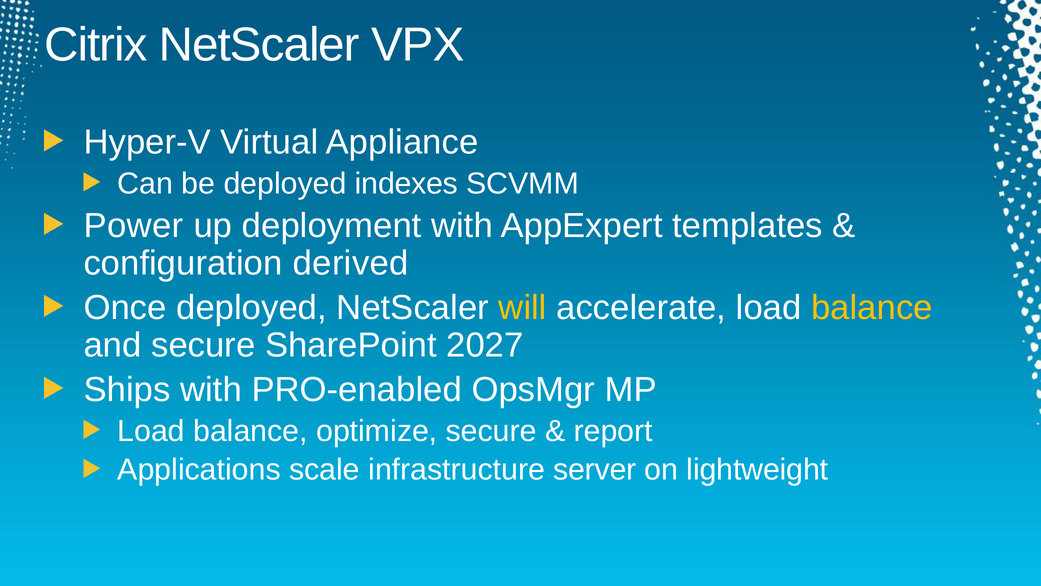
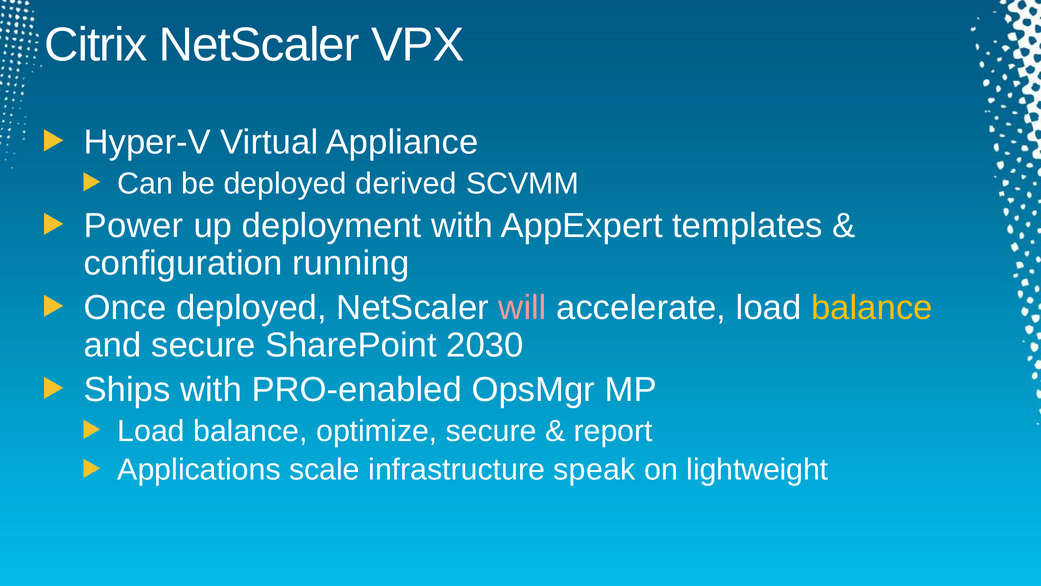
indexes: indexes -> derived
derived: derived -> running
will colour: yellow -> pink
2027: 2027 -> 2030
server: server -> speak
